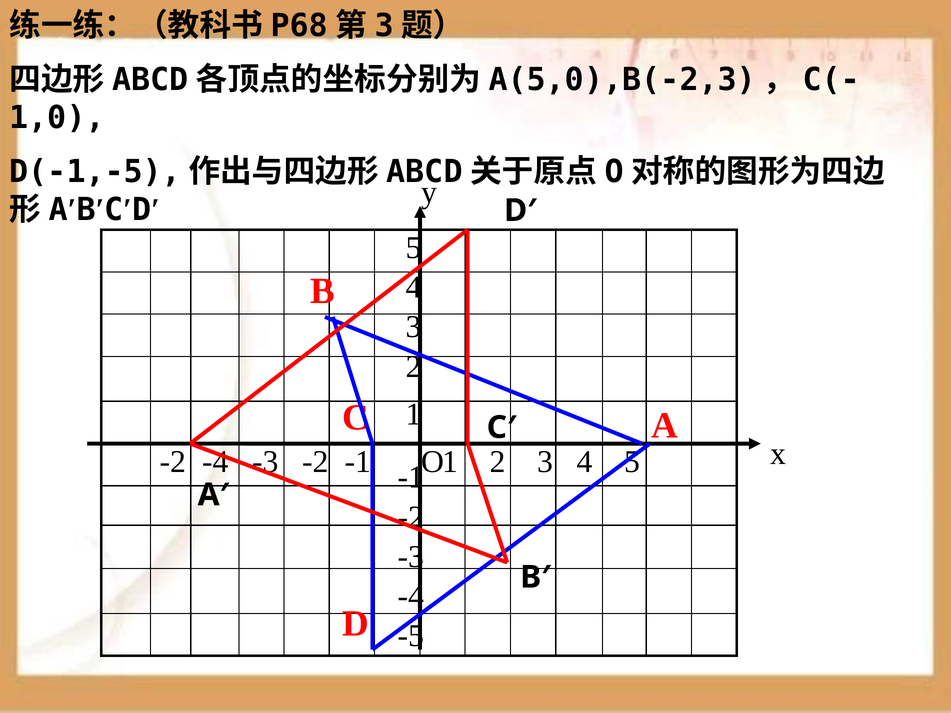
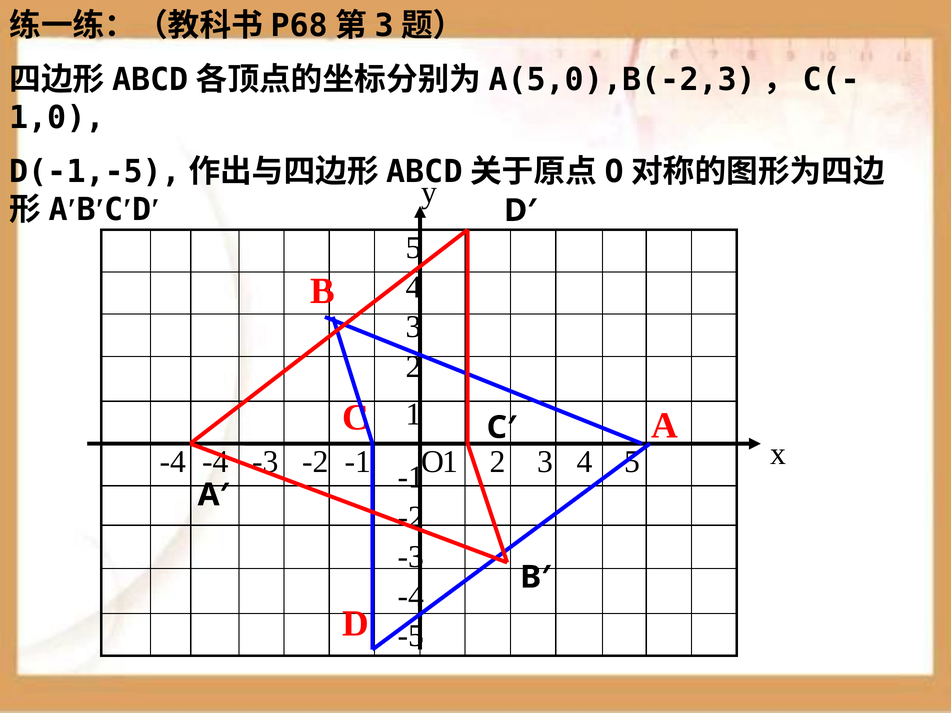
-2 at (173, 462): -2 -> -4
